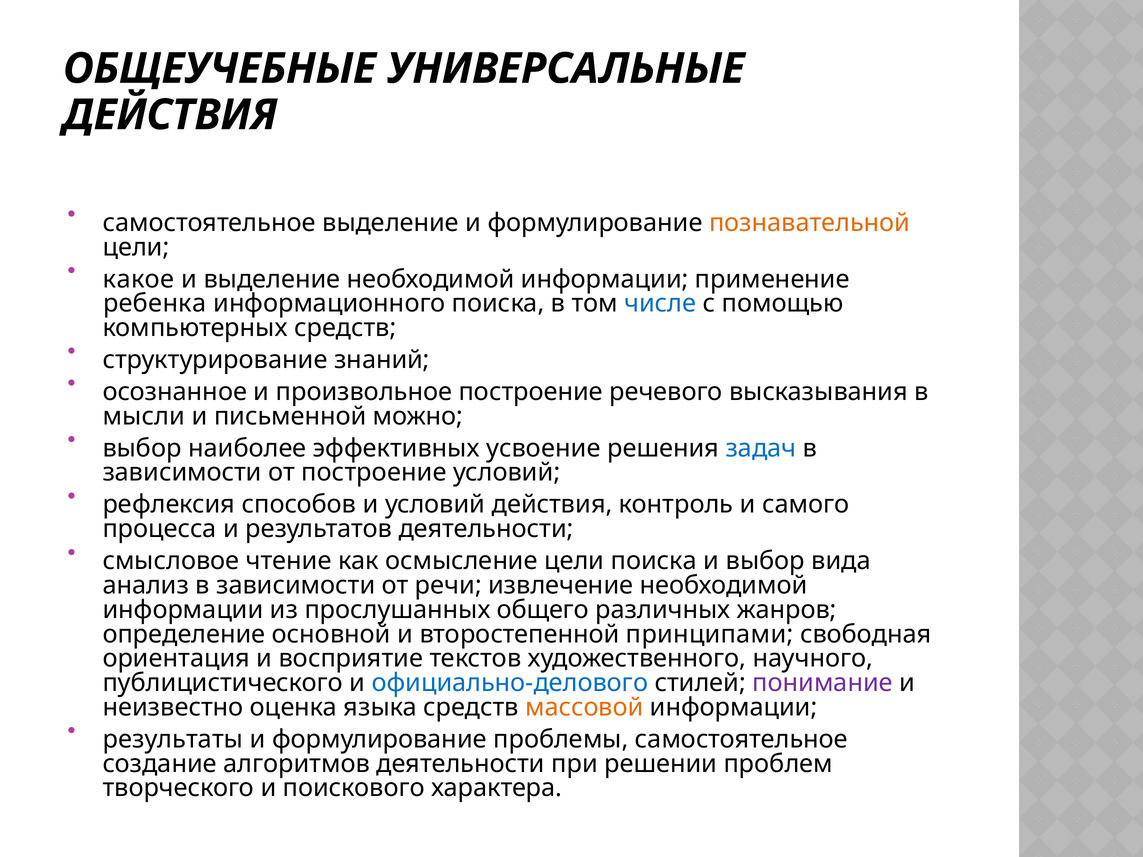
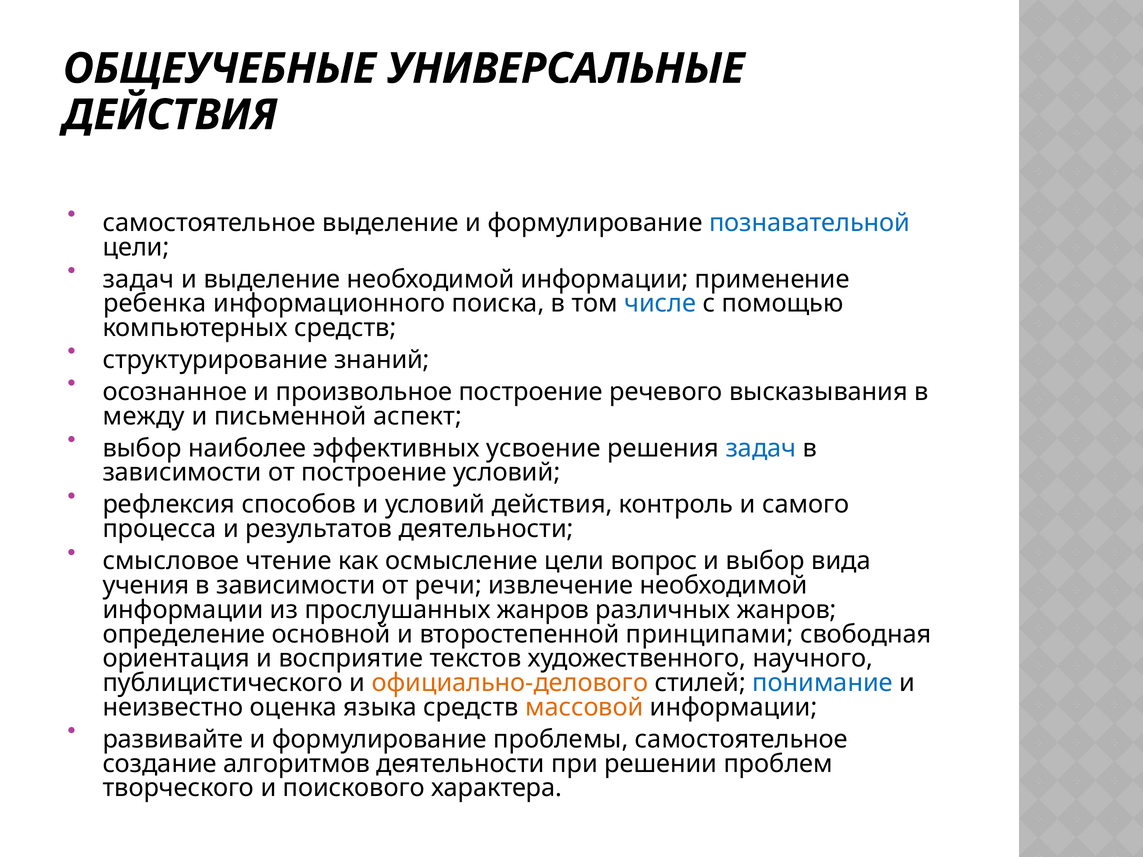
познавательной colour: orange -> blue
какое at (139, 279): какое -> задач
мысли: мысли -> между
можно: можно -> аспект
цели поиска: поиска -> вопрос
анализ: анализ -> учения
прослушанных общего: общего -> жанров
официально-делового colour: blue -> orange
понимание colour: purple -> blue
результаты: результаты -> развивайте
